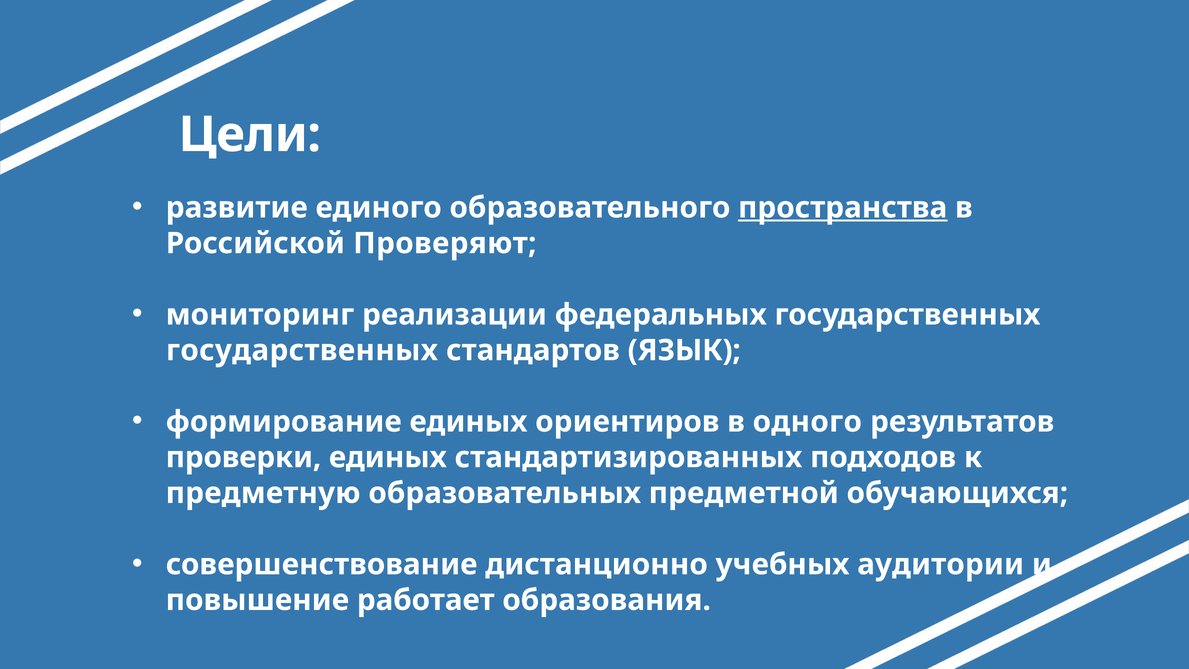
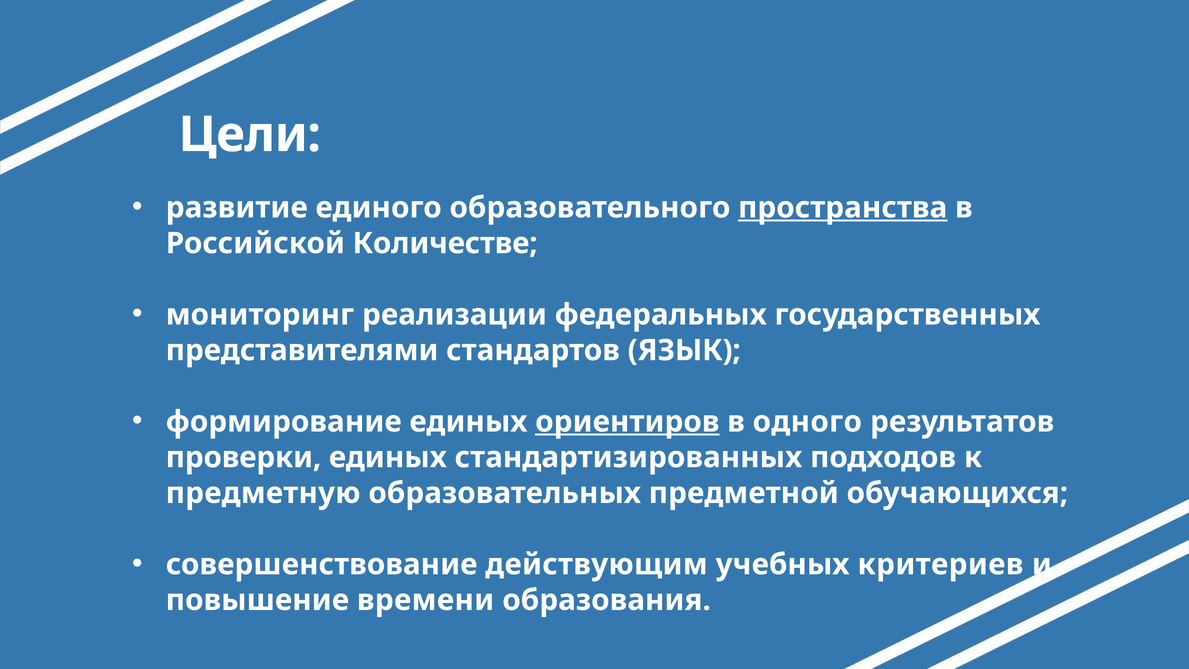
Проверяют: Проверяют -> Количестве
государственных at (302, 350): государственных -> представителями
ориентиров underline: none -> present
дистанционно: дистанционно -> действующим
аудитории: аудитории -> критериев
работает: работает -> времени
